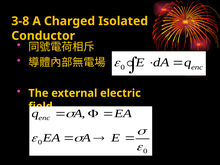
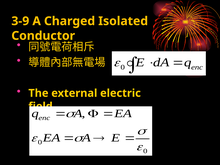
3-8: 3-8 -> 3-9
